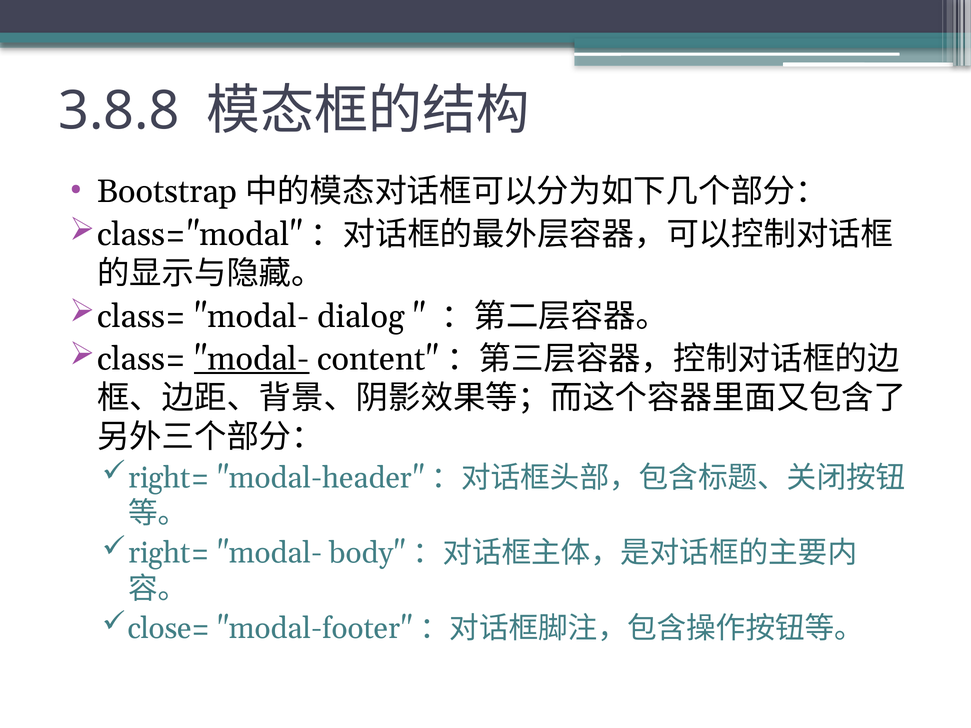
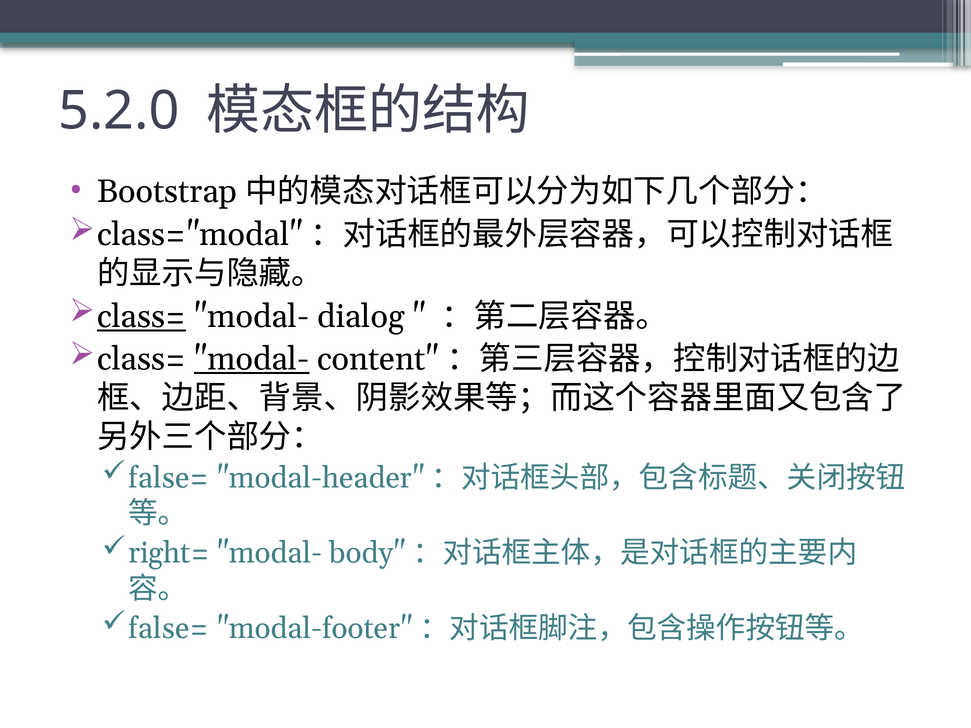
3.8.8: 3.8.8 -> 5.2.0
class= at (142, 316) underline: none -> present
right= at (169, 478): right= -> false=
close= at (169, 629): close= -> false=
